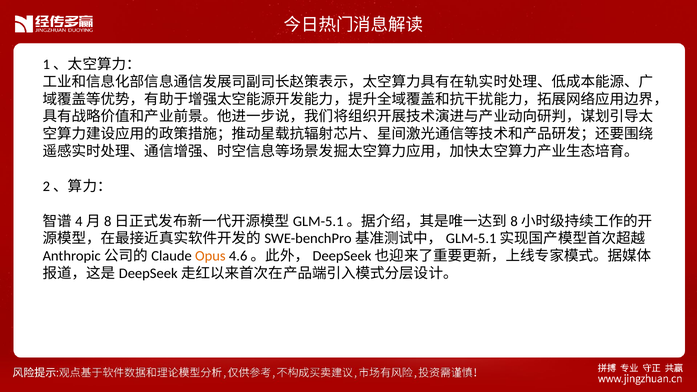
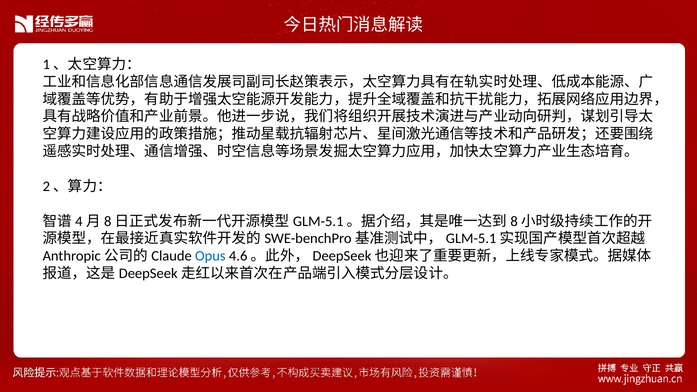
Opus colour: orange -> blue
